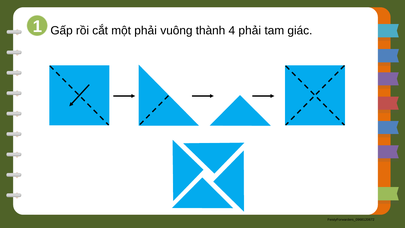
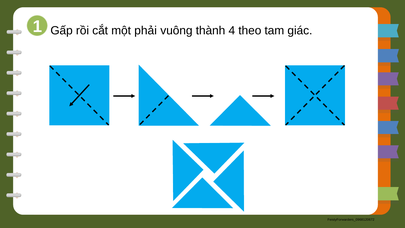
4 phải: phải -> theo
